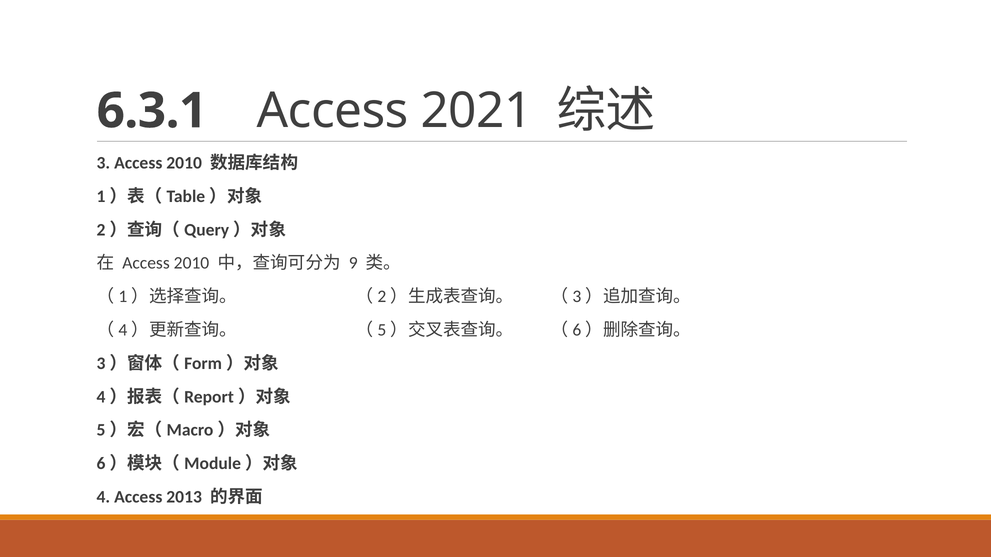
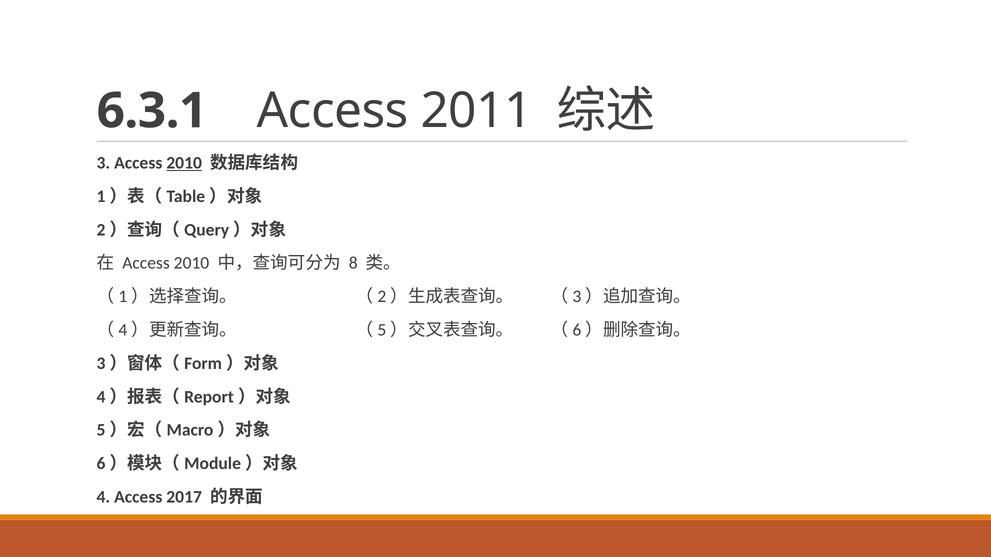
2021: 2021 -> 2011
2010 at (184, 163) underline: none -> present
9: 9 -> 8
2013: 2013 -> 2017
